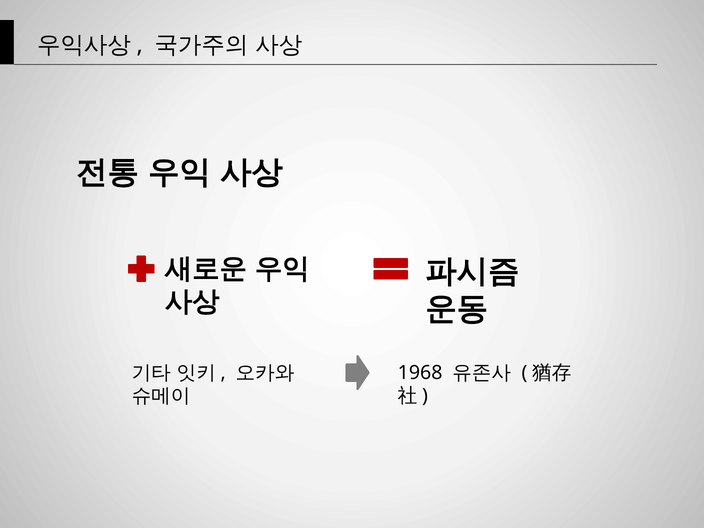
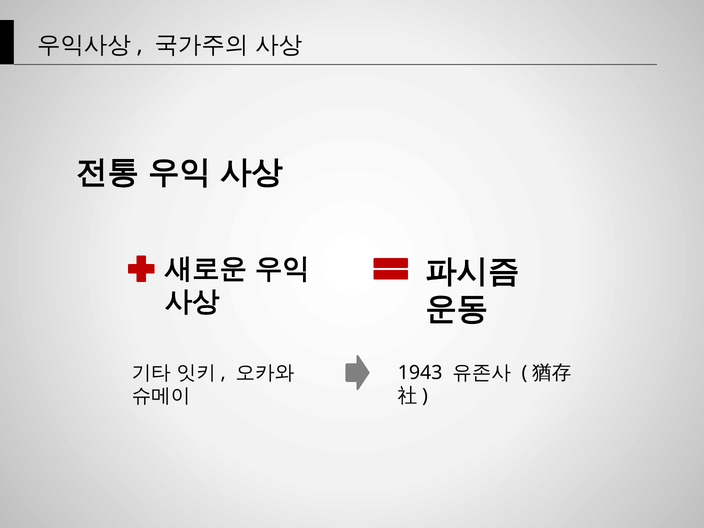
1968: 1968 -> 1943
